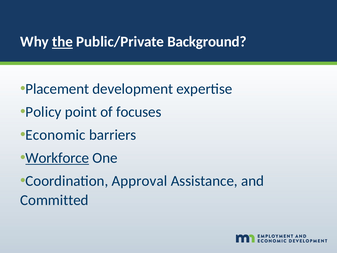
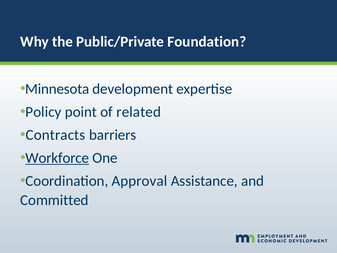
the underline: present -> none
Background: Background -> Foundation
Placement: Placement -> Minnesota
focuses: focuses -> related
Economic: Economic -> Contracts
